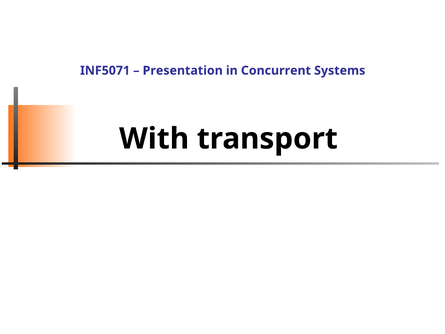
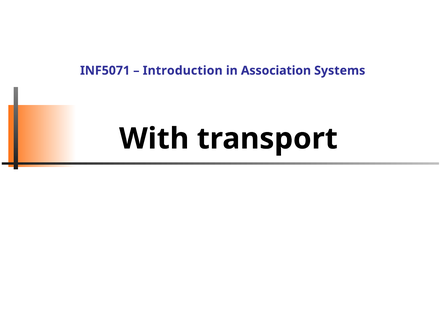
Presentation: Presentation -> Introduction
Concurrent: Concurrent -> Association
